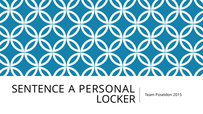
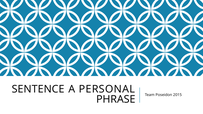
LOCKER: LOCKER -> PHRASE
